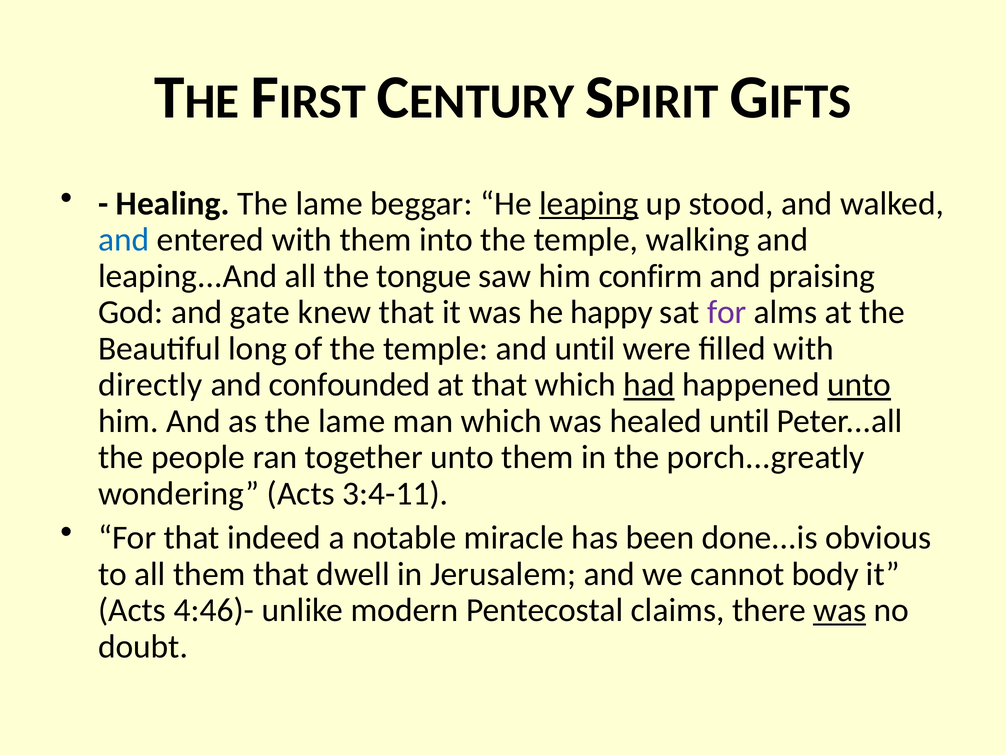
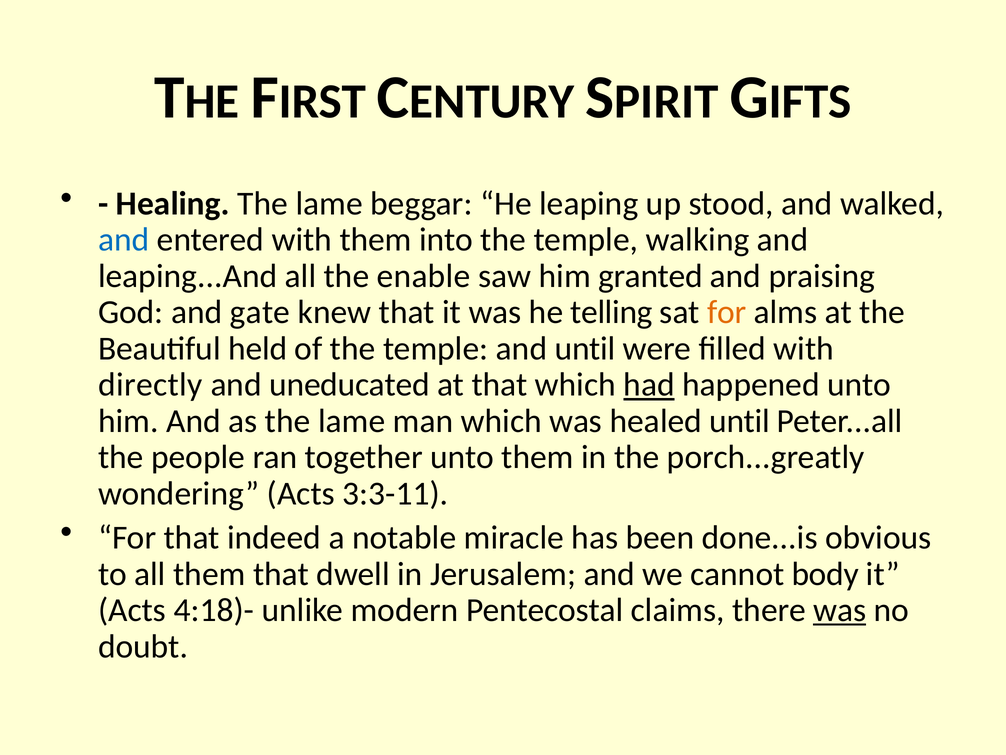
leaping underline: present -> none
tongue: tongue -> enable
confirm: confirm -> granted
happy: happy -> telling
for at (727, 312) colour: purple -> orange
long: long -> held
confounded: confounded -> uneducated
unto at (859, 385) underline: present -> none
3:4-11: 3:4-11 -> 3:3-11
4:46)-: 4:46)- -> 4:18)-
